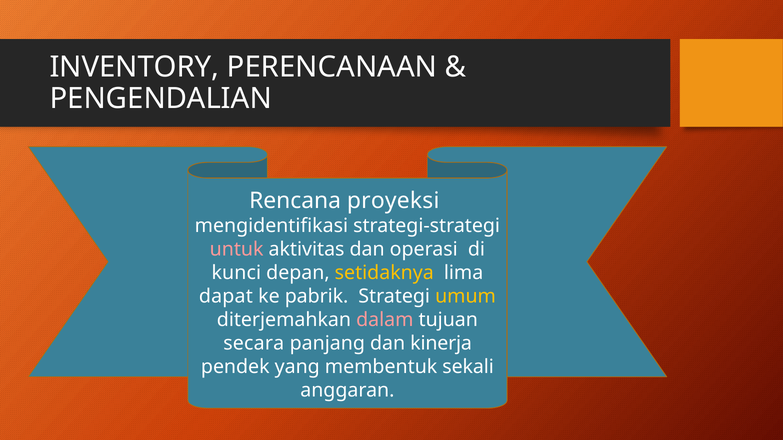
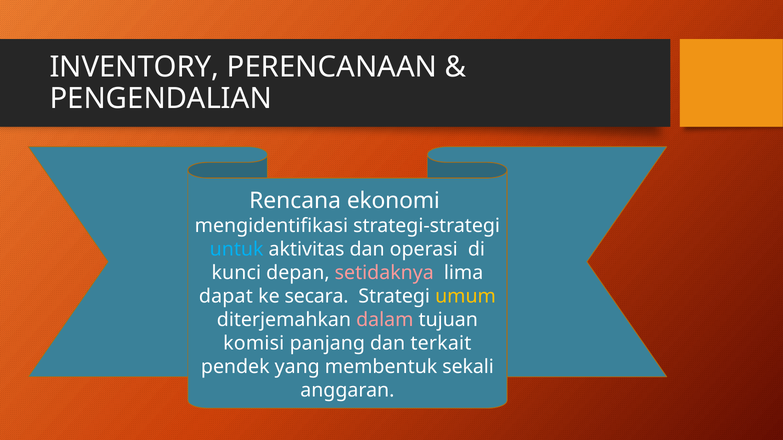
proyeksi: proyeksi -> ekonomi
untuk colour: pink -> light blue
setidaknya colour: yellow -> pink
pabrik: pabrik -> secara
secara: secara -> komisi
kinerja: kinerja -> terkait
